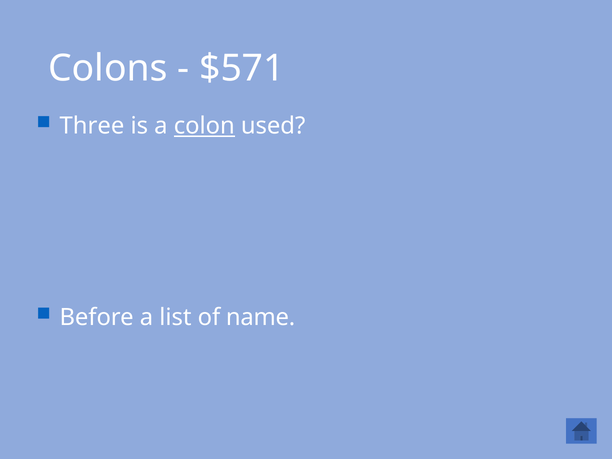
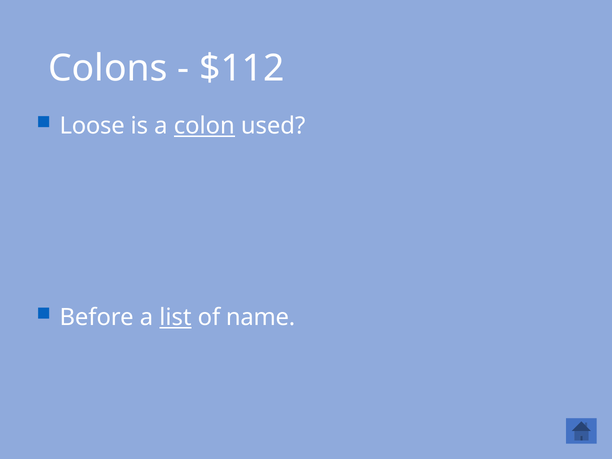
$571: $571 -> $112
Three: Three -> Loose
list underline: none -> present
